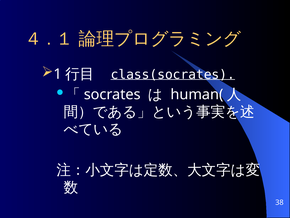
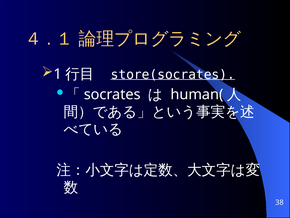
class(socrates: class(socrates -> store(socrates
